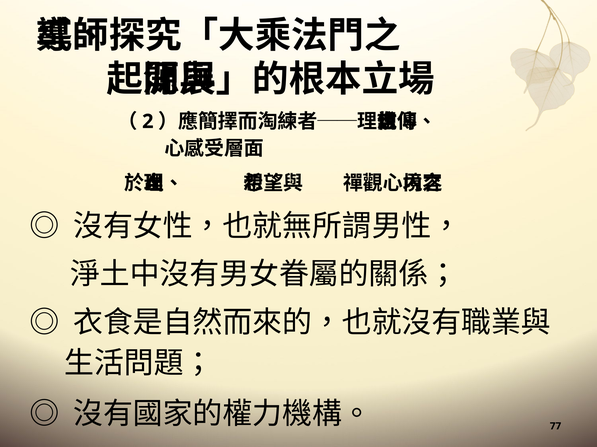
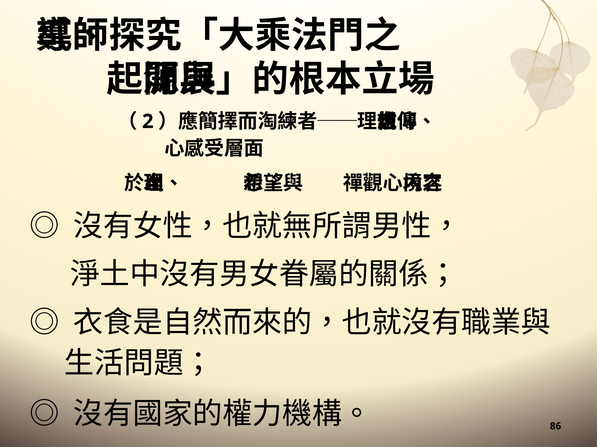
77: 77 -> 86
